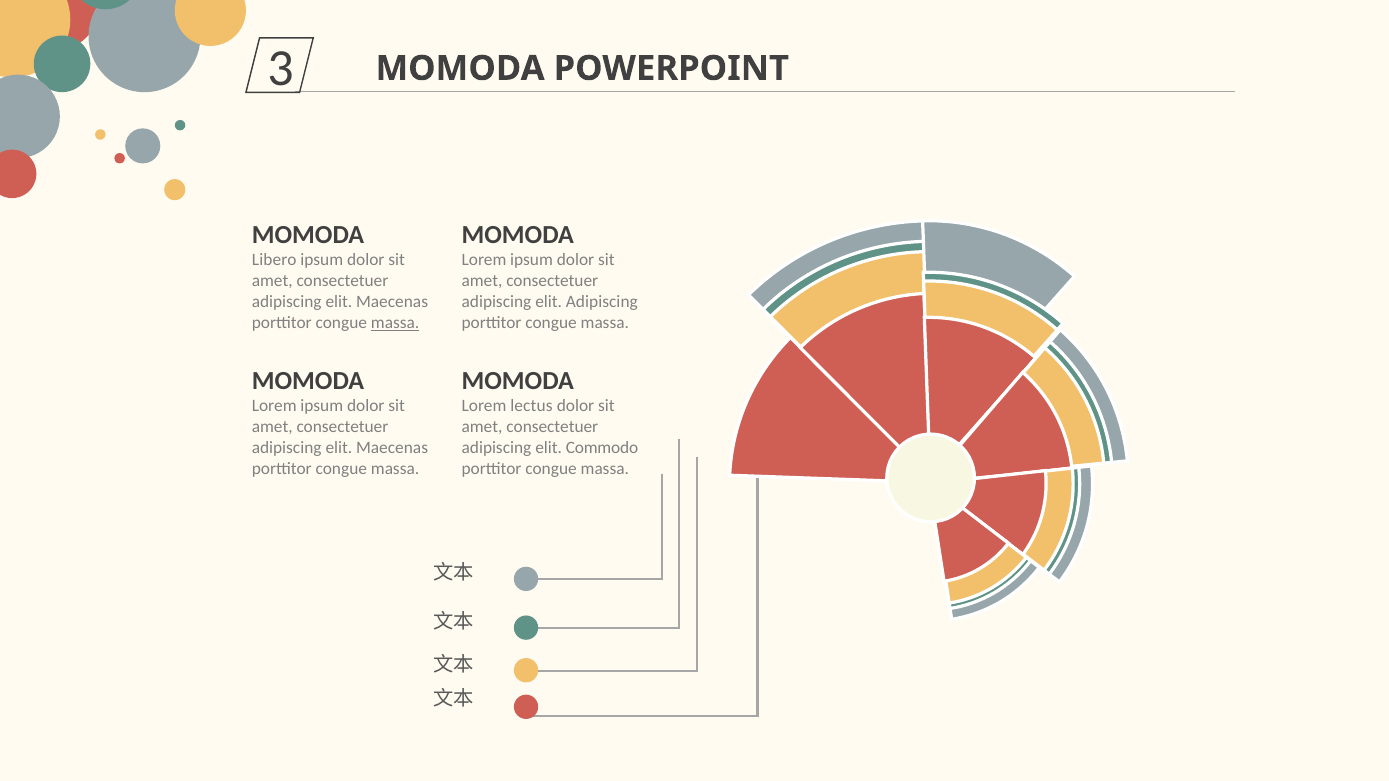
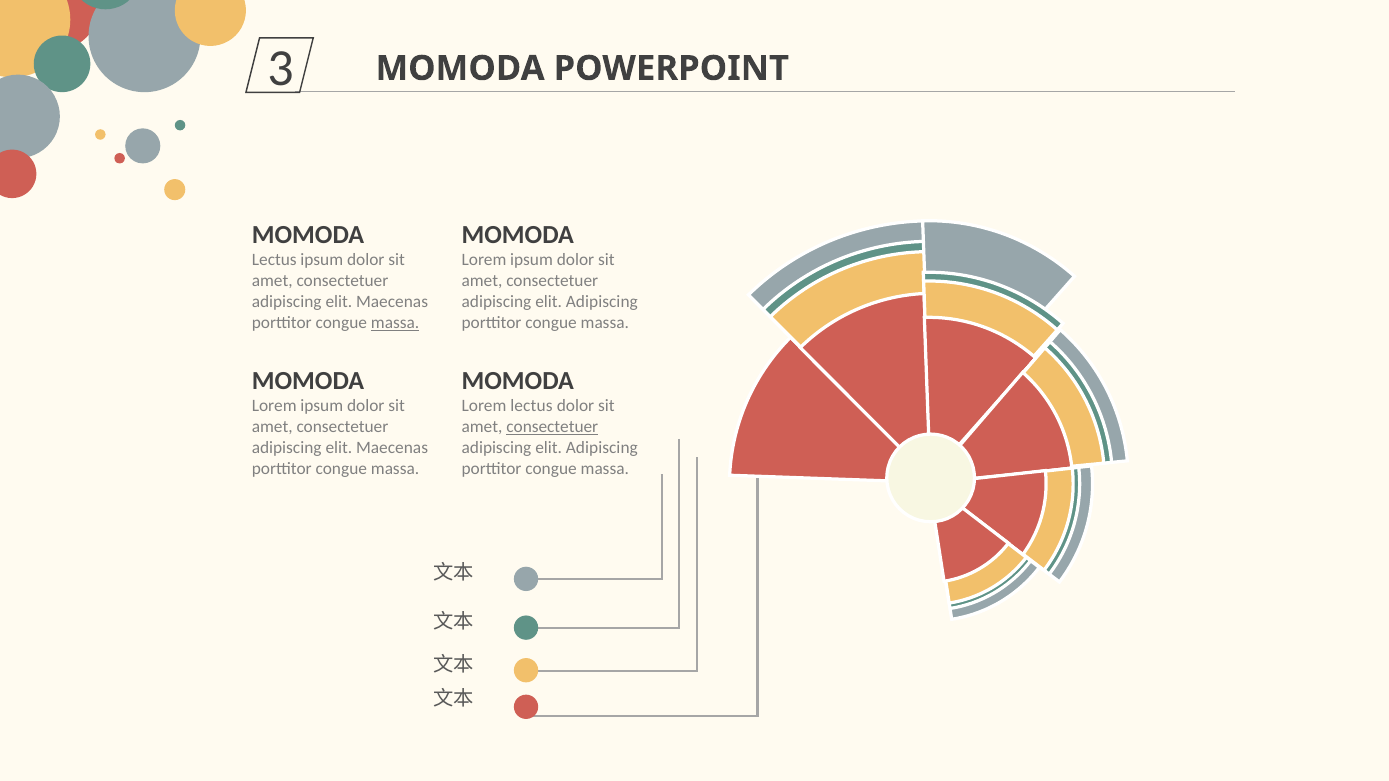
Libero at (274, 260): Libero -> Lectus
consectetuer at (552, 427) underline: none -> present
Commodo at (602, 448): Commodo -> Adipiscing
